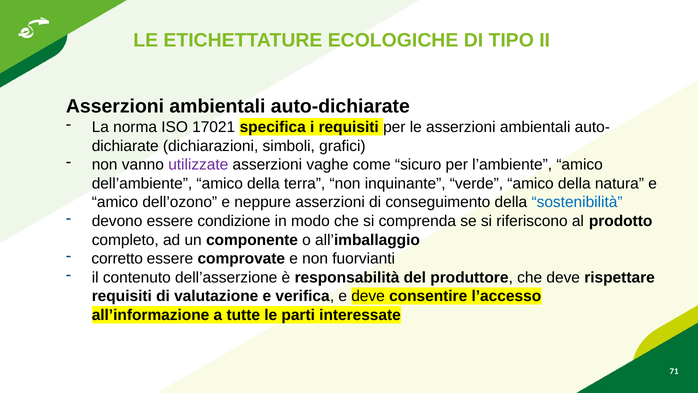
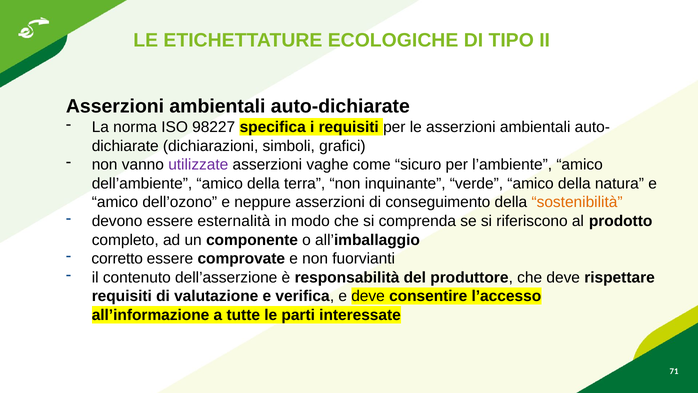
17021: 17021 -> 98227
sostenibilità colour: blue -> orange
condizione: condizione -> esternalità
